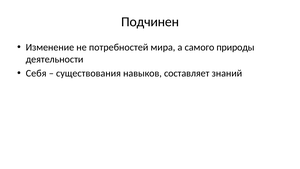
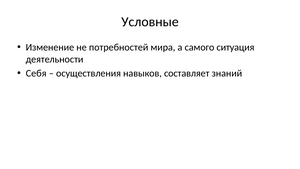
Подчинен: Подчинен -> Условные
природы: природы -> ситуация
существования: существования -> осуществления
